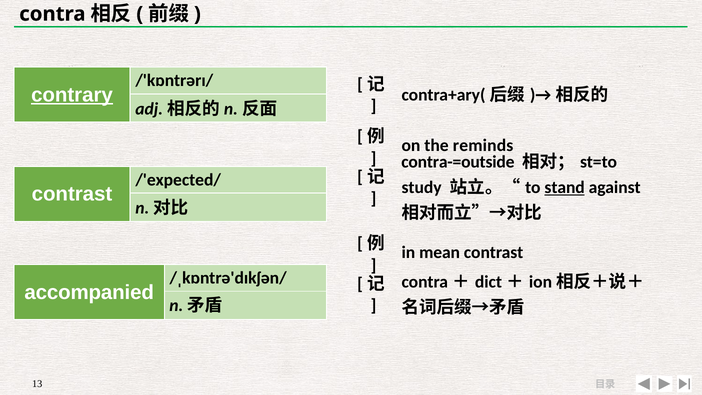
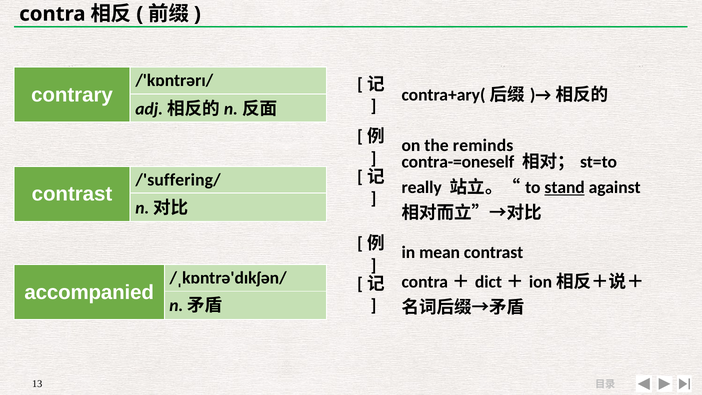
contrary underline: present -> none
contra-=outside: contra-=outside -> contra-=oneself
/'expected/: /'expected/ -> /'suffering/
study: study -> really
